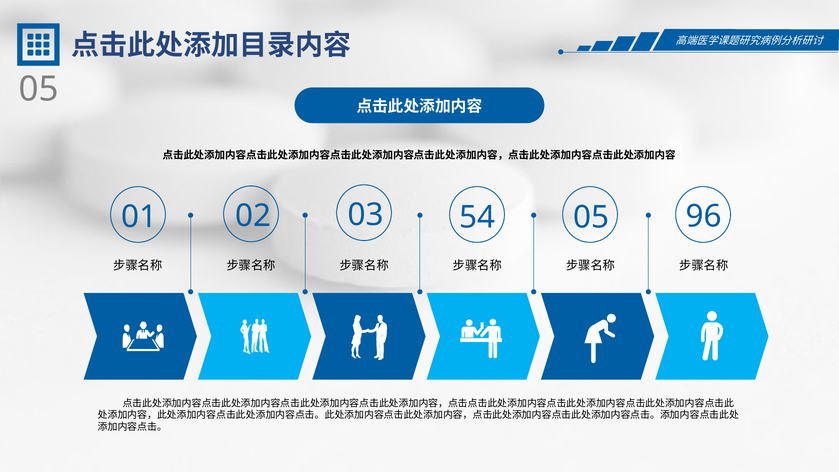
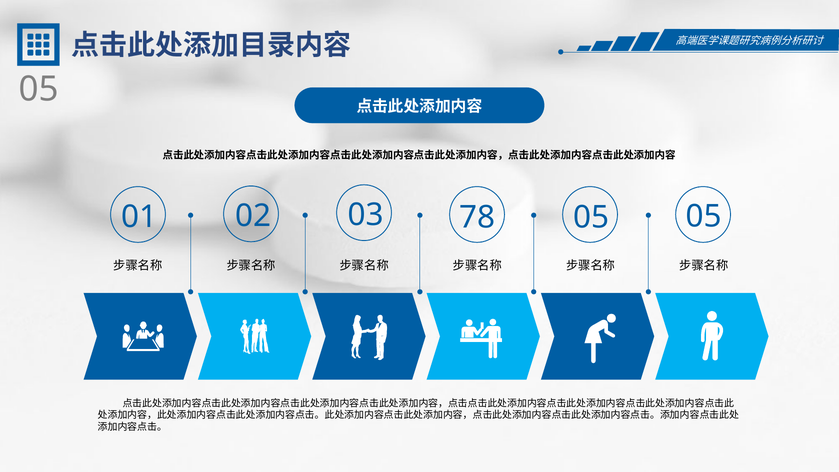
54: 54 -> 78
01 96: 96 -> 05
